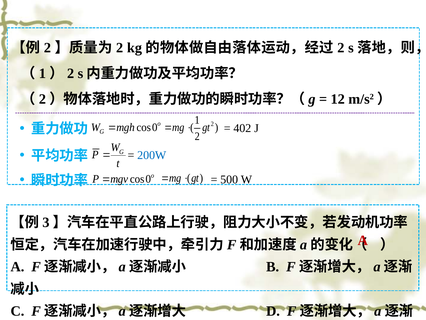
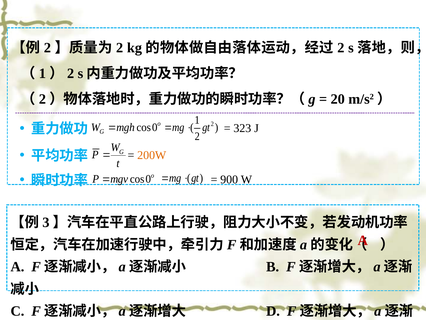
12: 12 -> 20
402: 402 -> 323
200W colour: blue -> orange
500: 500 -> 900
